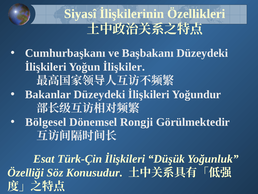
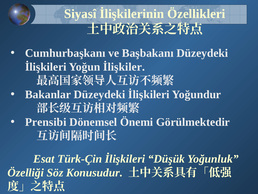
Bölgesel: Bölgesel -> Prensibi
Rongji: Rongji -> Önemi
